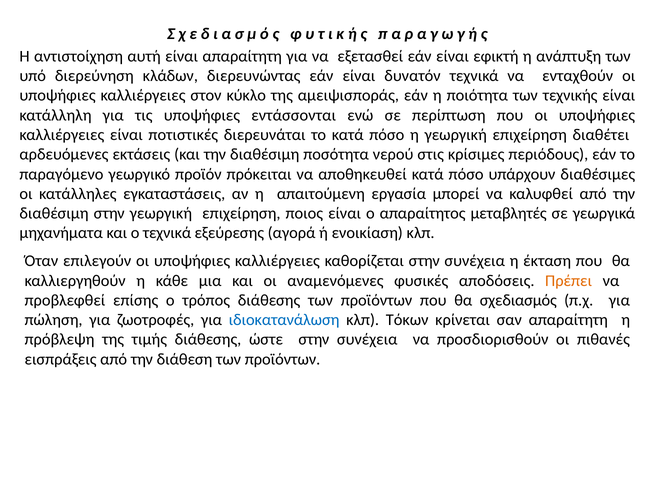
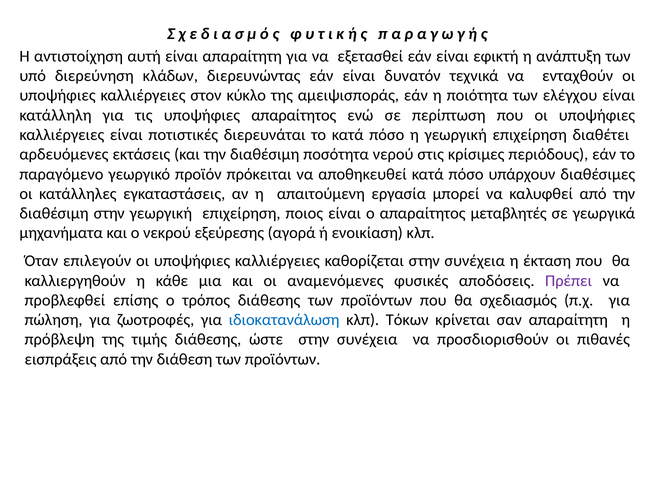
τεχνικής: τεχνικής -> ελέγχου
υποψήφιες εντάσσονται: εντάσσονται -> απαραίτητος
ο τεχνικά: τεχνικά -> νεκρού
Πρέπει colour: orange -> purple
